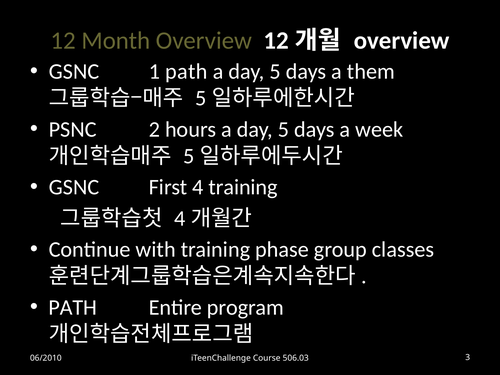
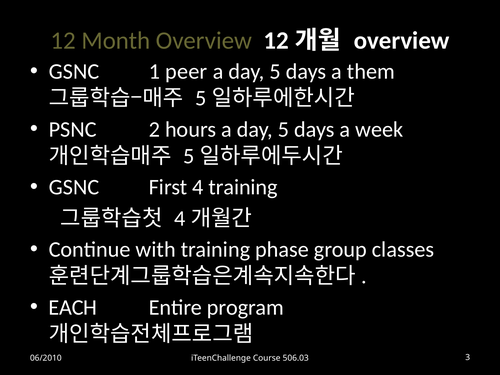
1 path: path -> peer
PATH at (73, 307): PATH -> EACH
